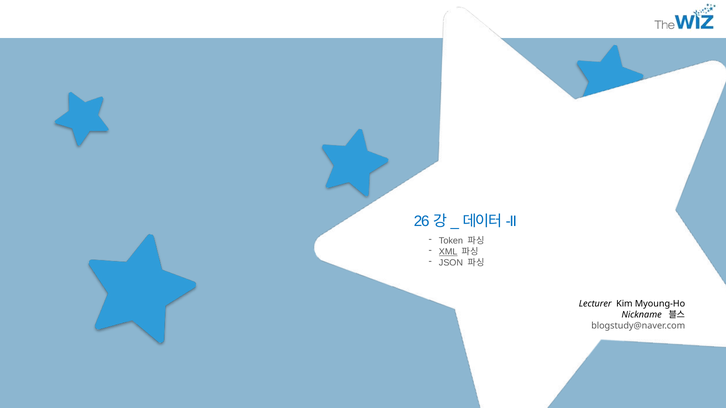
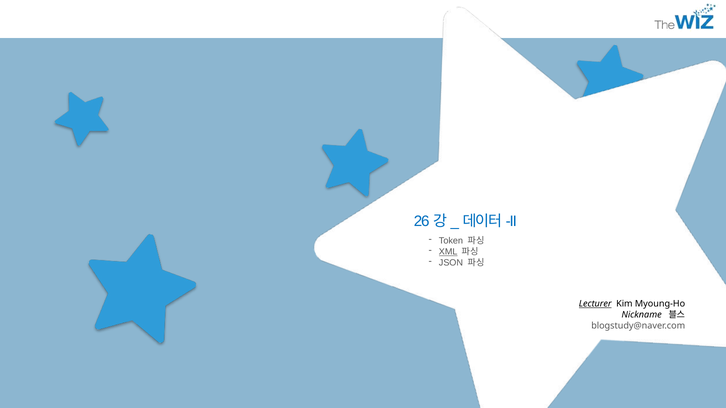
Lecturer underline: none -> present
